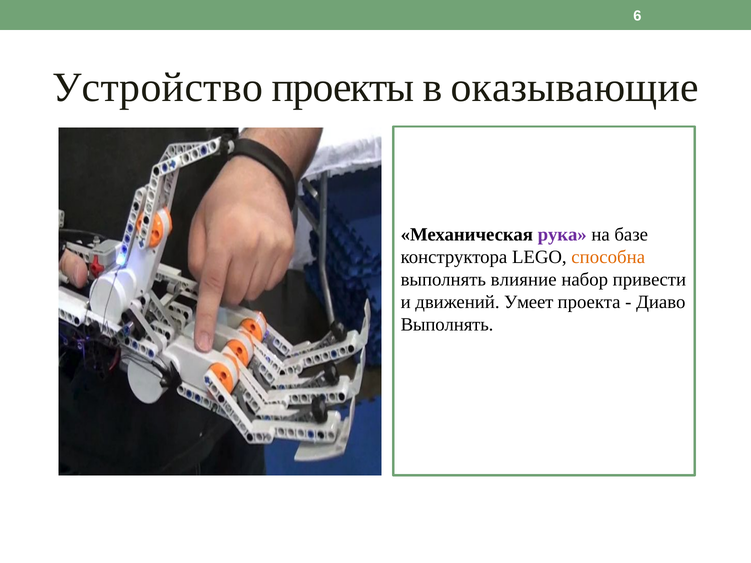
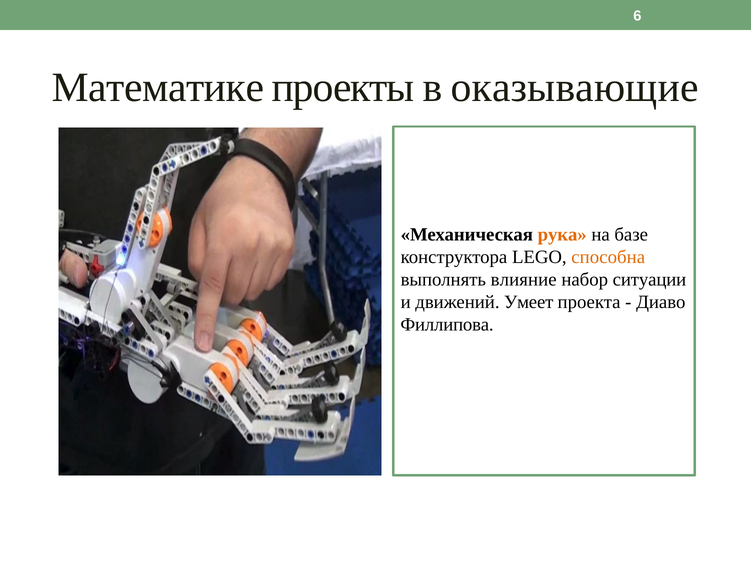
Устройство: Устройство -> Математике
рука colour: purple -> orange
привести: привести -> ситуации
Выполнять at (447, 325): Выполнять -> Филлипова
